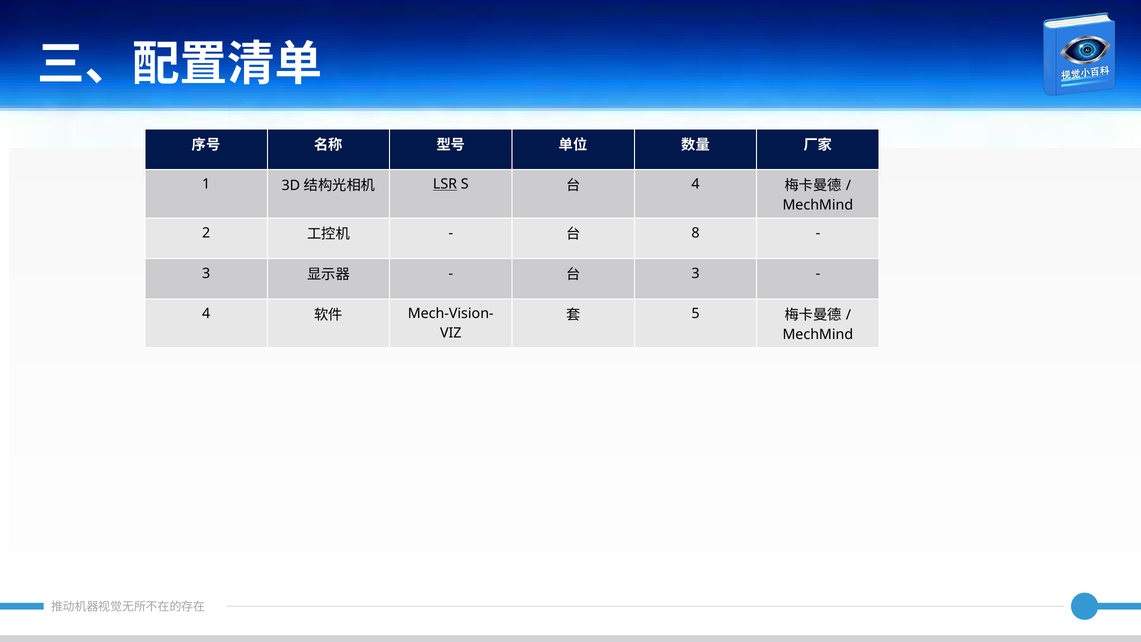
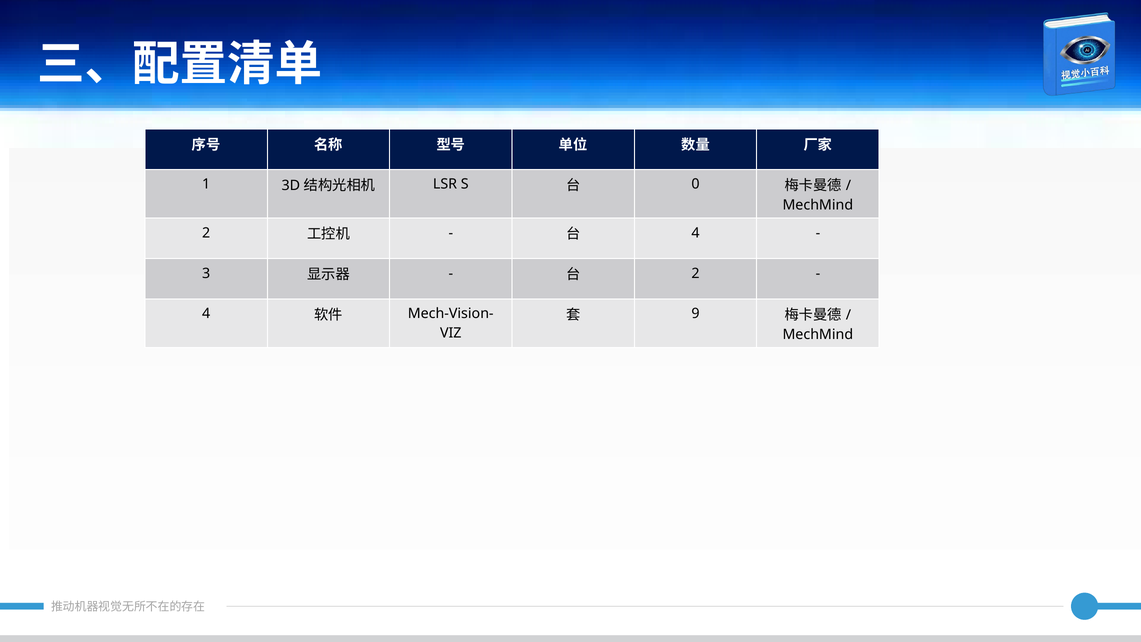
LSR underline: present -> none
4 at (696, 184): 4 -> 0
8 at (696, 233): 8 -> 4
3 at (696, 273): 3 -> 2
5: 5 -> 9
